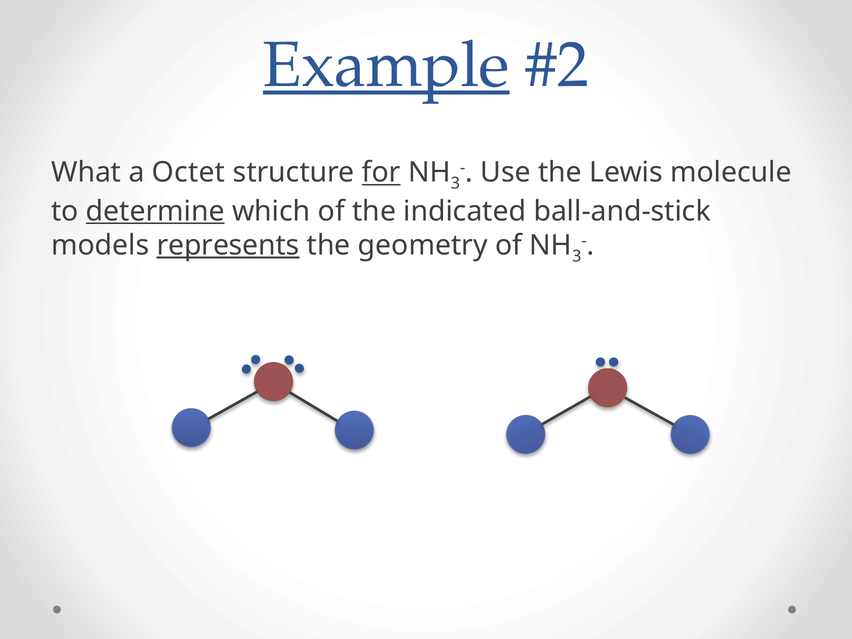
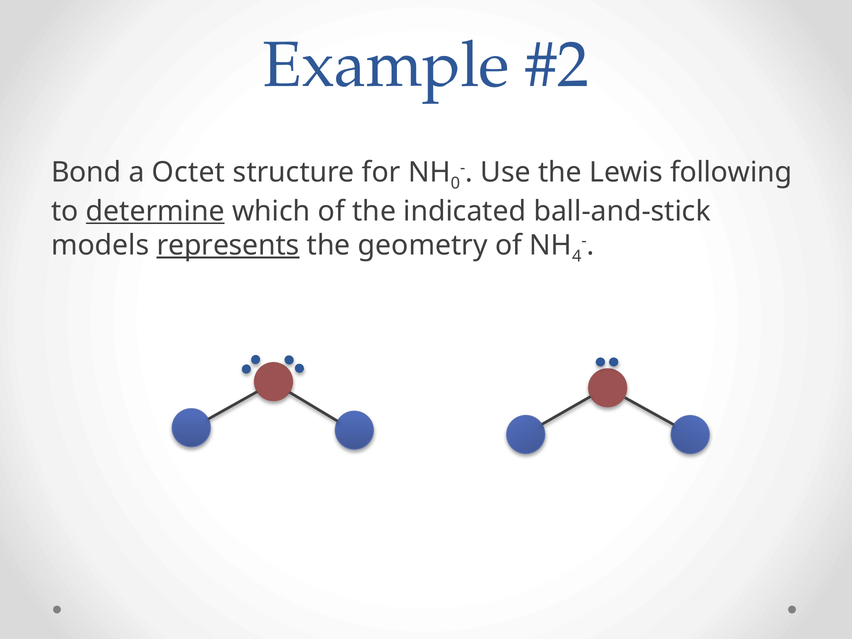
Example underline: present -> none
What: What -> Bond
for underline: present -> none
3 at (455, 183): 3 -> 0
molecule: molecule -> following
3 at (577, 256): 3 -> 4
